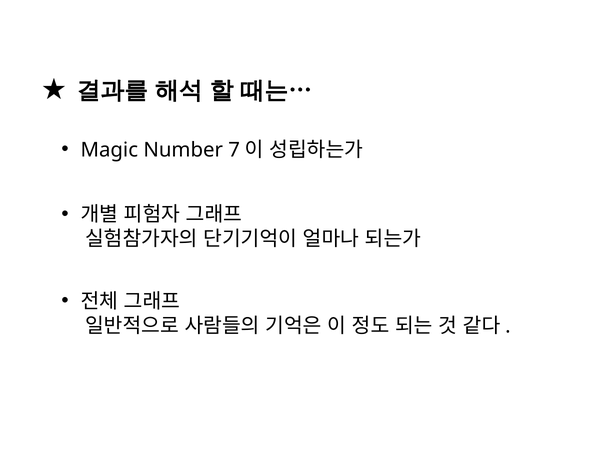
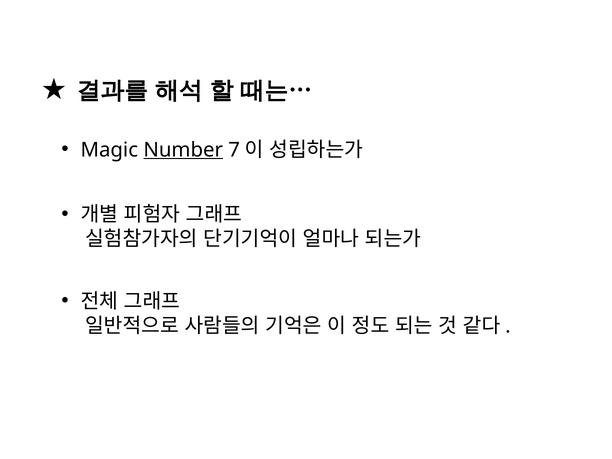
Number underline: none -> present
